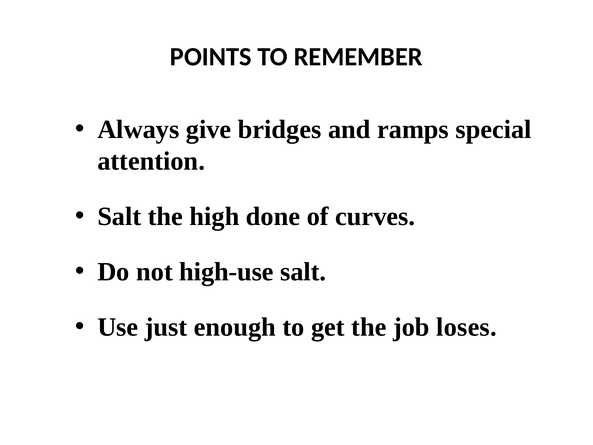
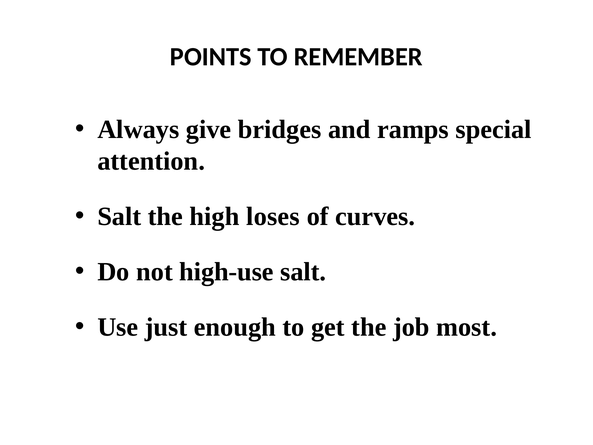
done: done -> loses
loses: loses -> most
